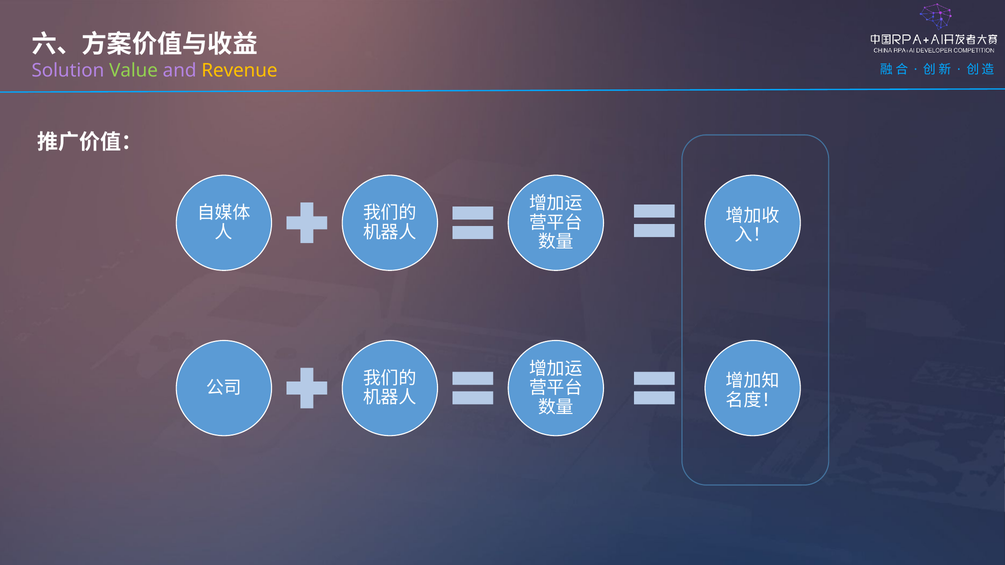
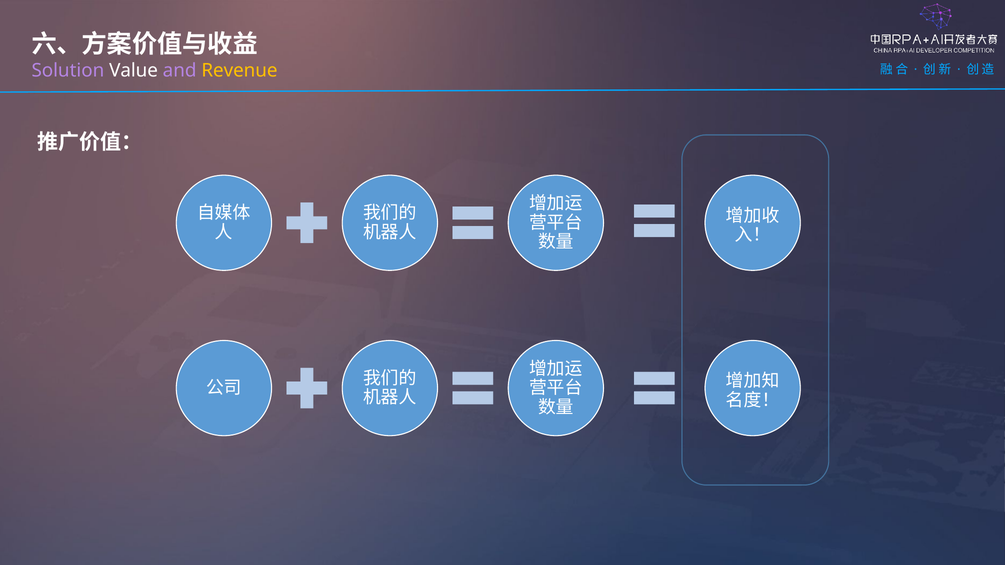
Value colour: light green -> white
